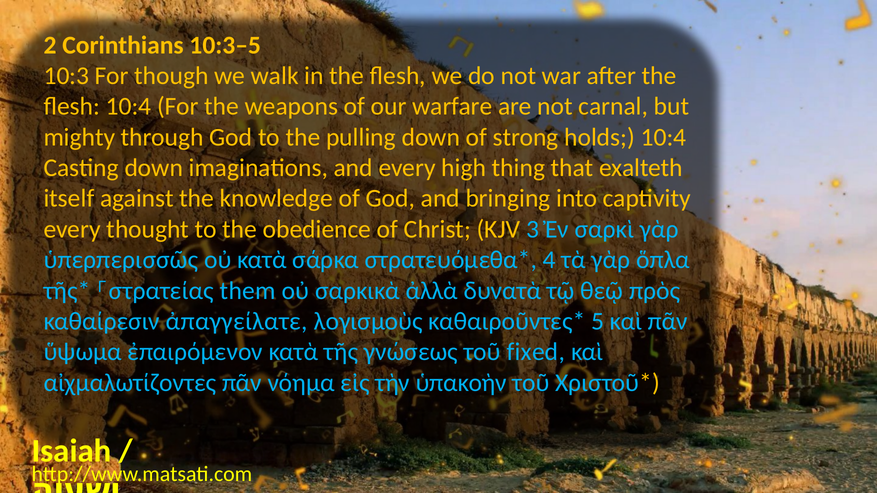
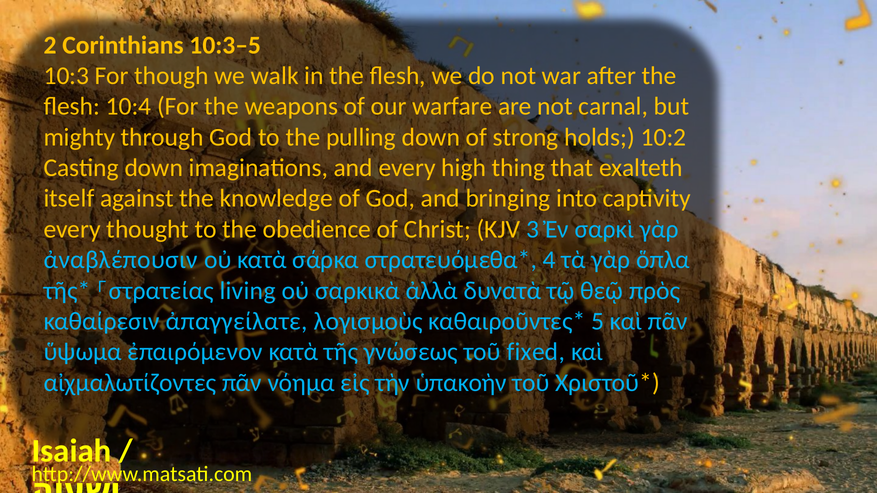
holds 10:4: 10:4 -> 10:2
ὑπερπερισσῶς: ὑπερπερισσῶς -> ἀναβλέπουσιν
them: them -> living
